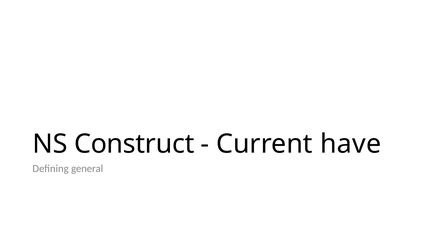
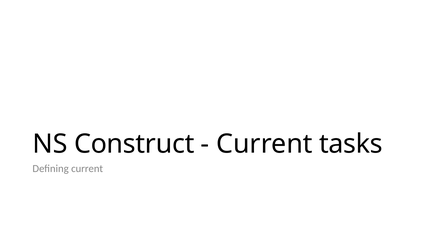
have: have -> tasks
Defining general: general -> current
